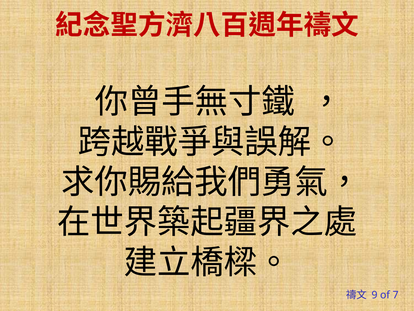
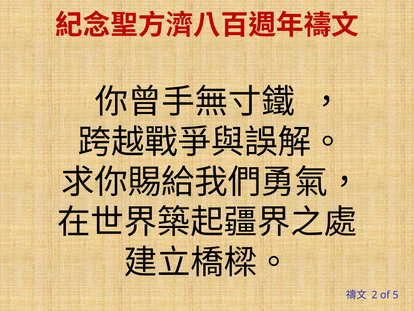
9: 9 -> 2
7: 7 -> 5
